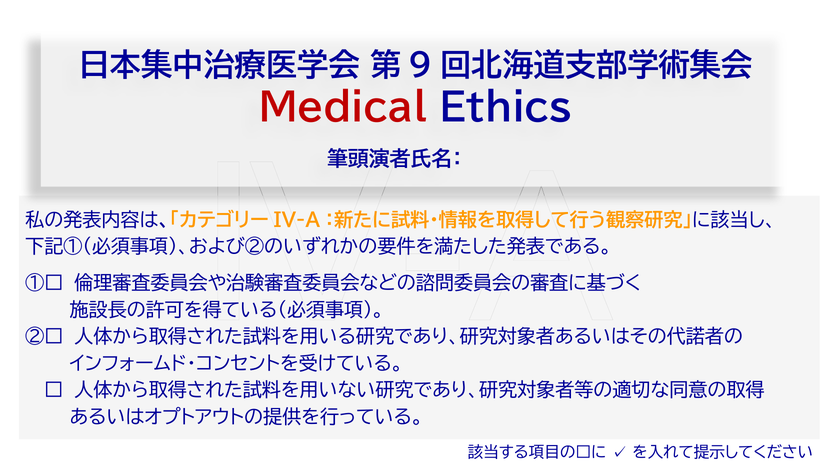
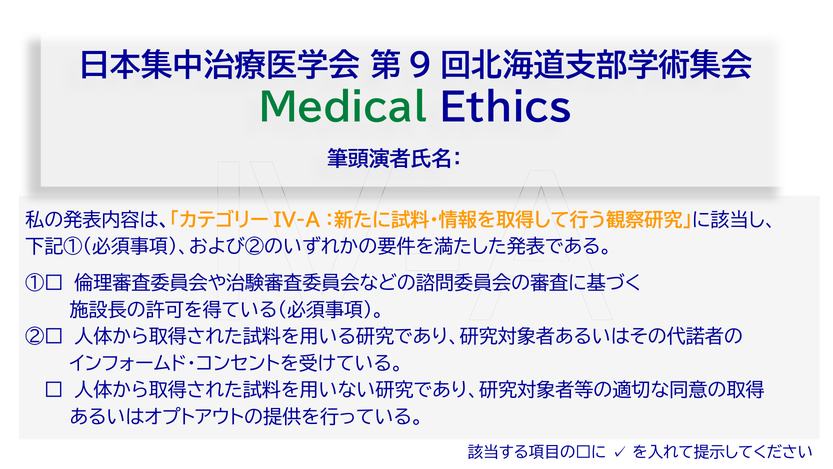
Medical colour: red -> green
